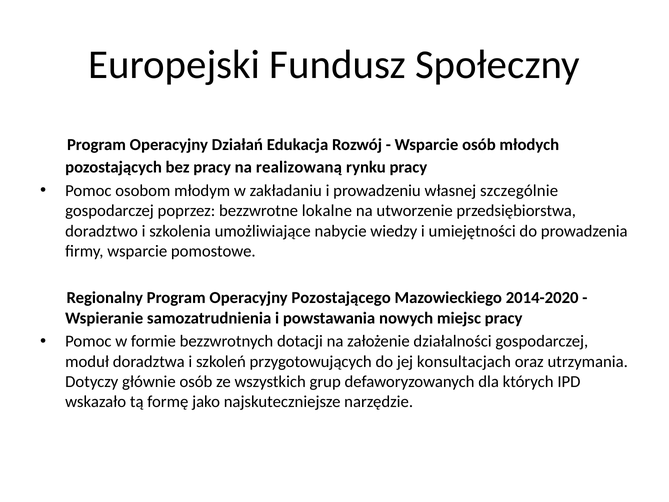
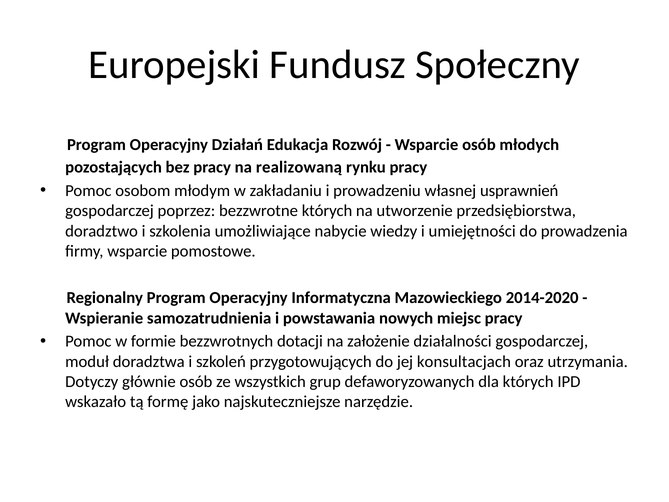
szczególnie: szczególnie -> usprawnień
bezzwrotne lokalne: lokalne -> których
Pozostającego: Pozostającego -> Informatyczna
